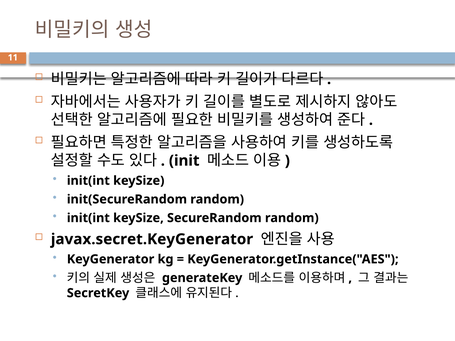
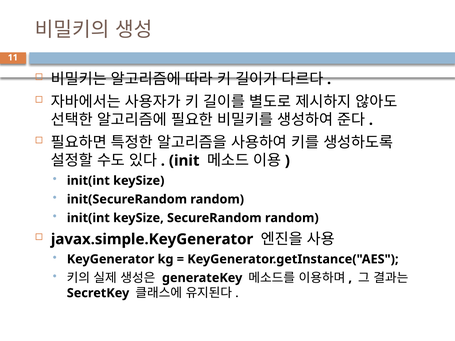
javax.secret.KeyGenerator: javax.secret.KeyGenerator -> javax.simple.KeyGenerator
